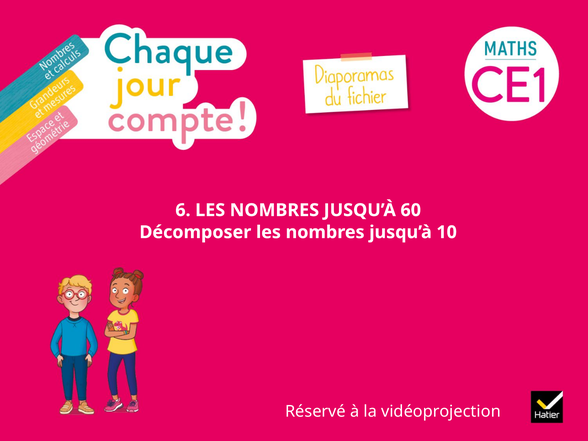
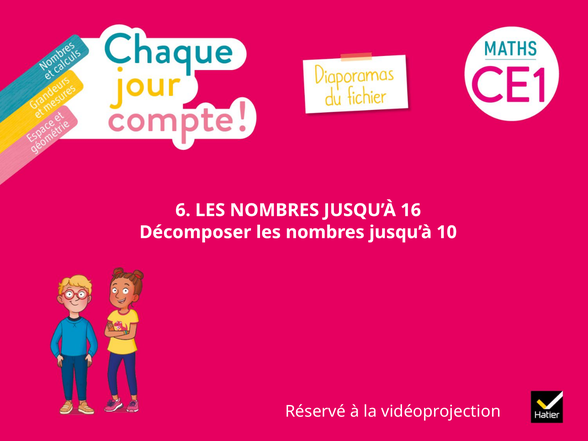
60: 60 -> 16
